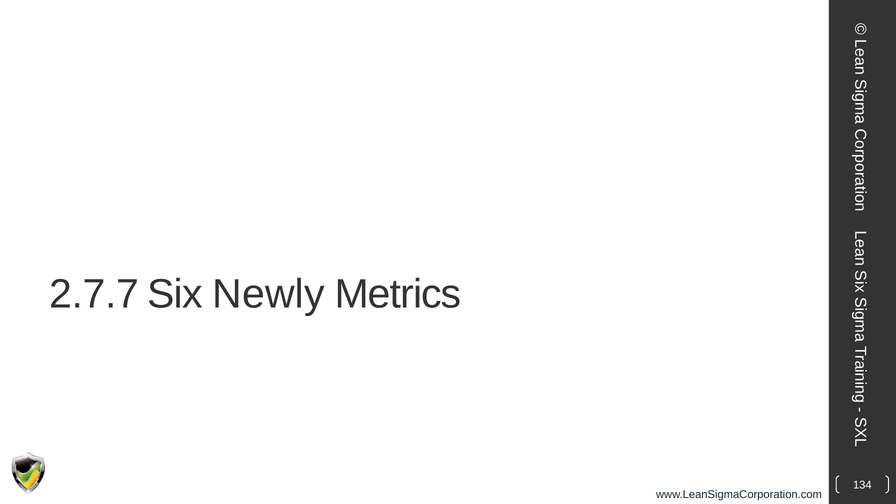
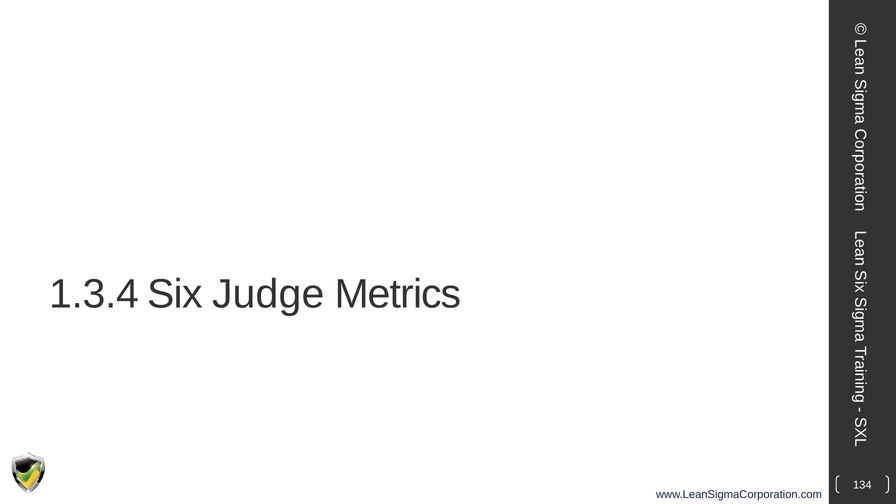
2.7.7: 2.7.7 -> 1.3.4
Newly: Newly -> Judge
